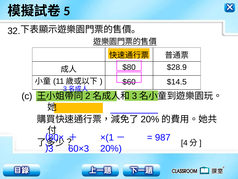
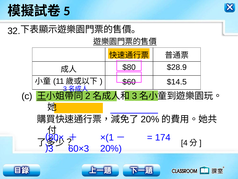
987: 987 -> 174
